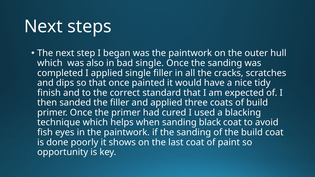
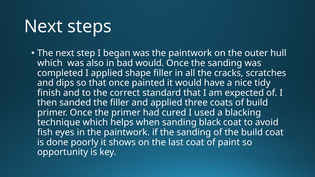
bad single: single -> would
applied single: single -> shape
